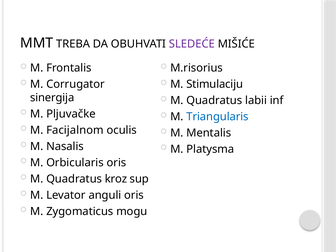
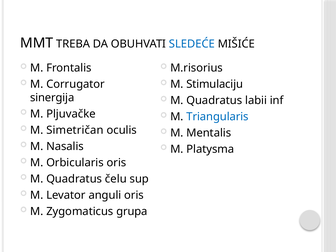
SLEDEĆE colour: purple -> blue
Facijalnom: Facijalnom -> Simetričan
kroz: kroz -> čelu
mogu: mogu -> grupa
